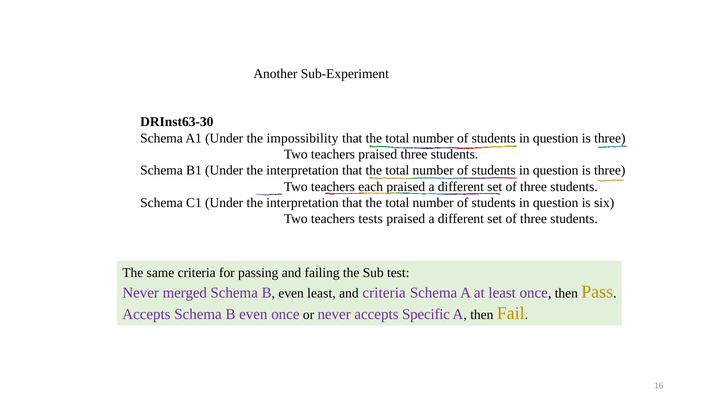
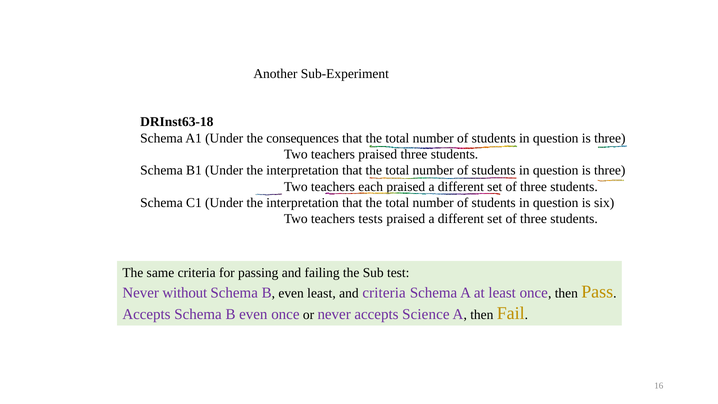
DRInst63-30: DRInst63-30 -> DRInst63-18
impossibility: impossibility -> consequences
merged: merged -> without
Specific: Specific -> Science
